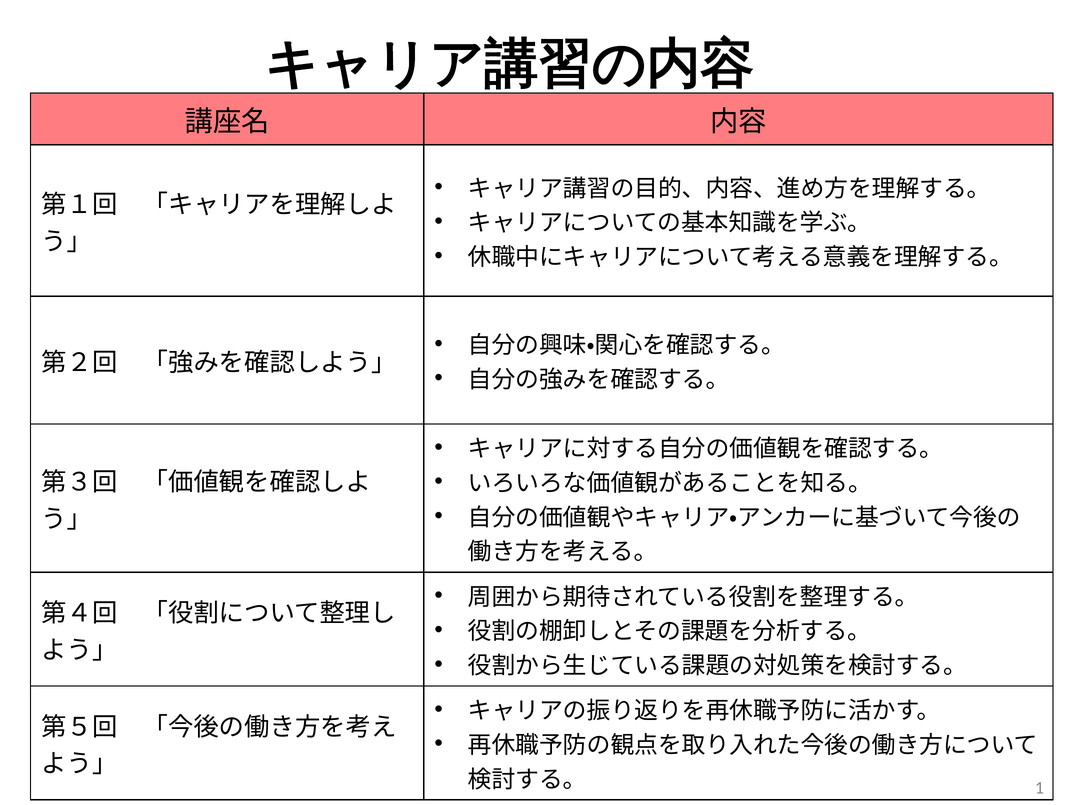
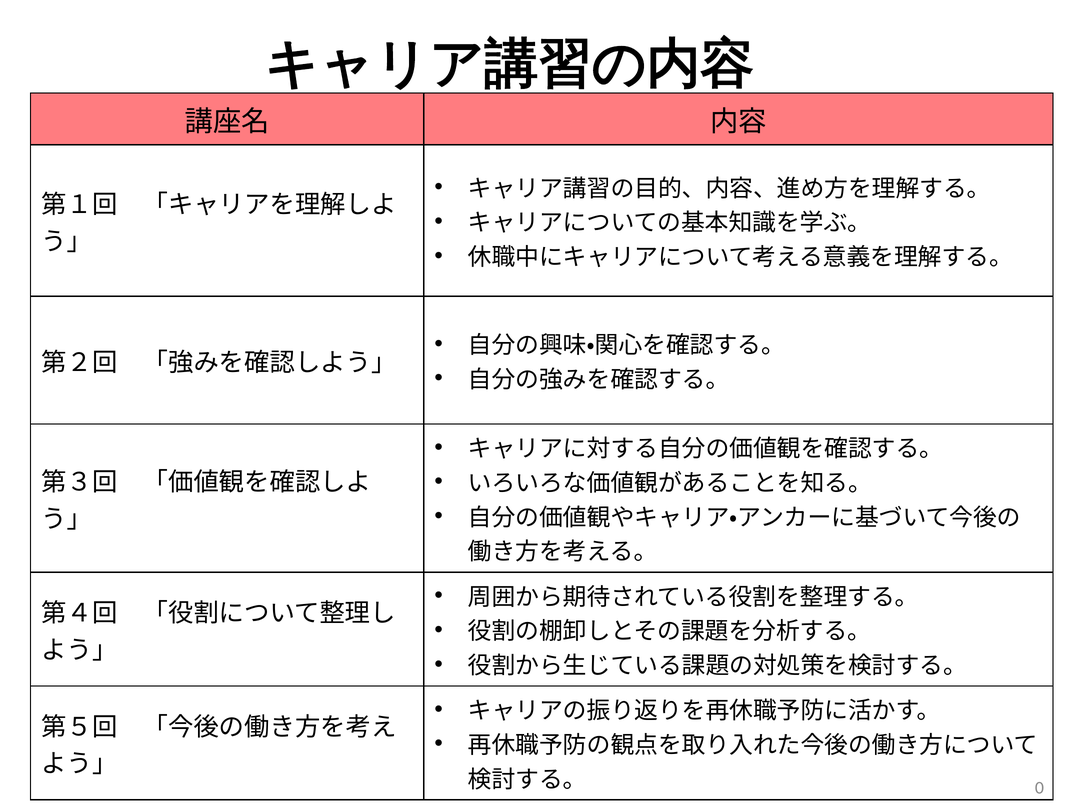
1: 1 -> 0
